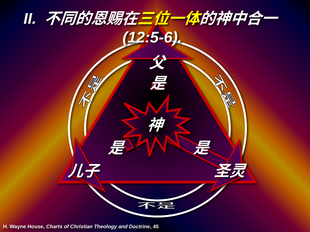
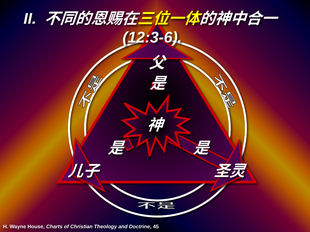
12:5-6: 12:5-6 -> 12:3-6
